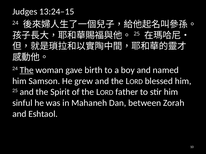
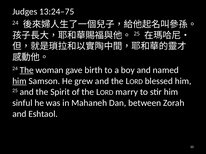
13:24–15: 13:24–15 -> 13:24–75
him at (19, 81) underline: none -> present
father: father -> marry
